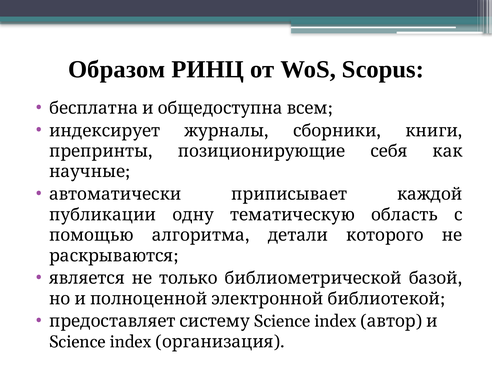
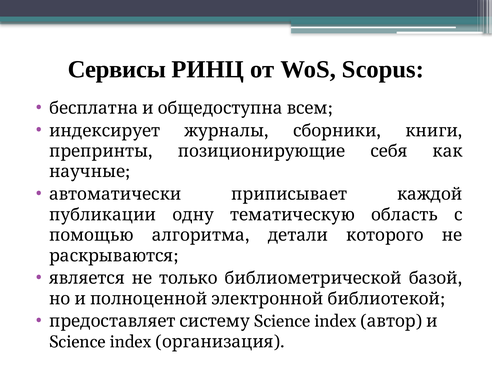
Образом: Образом -> Сервисы
